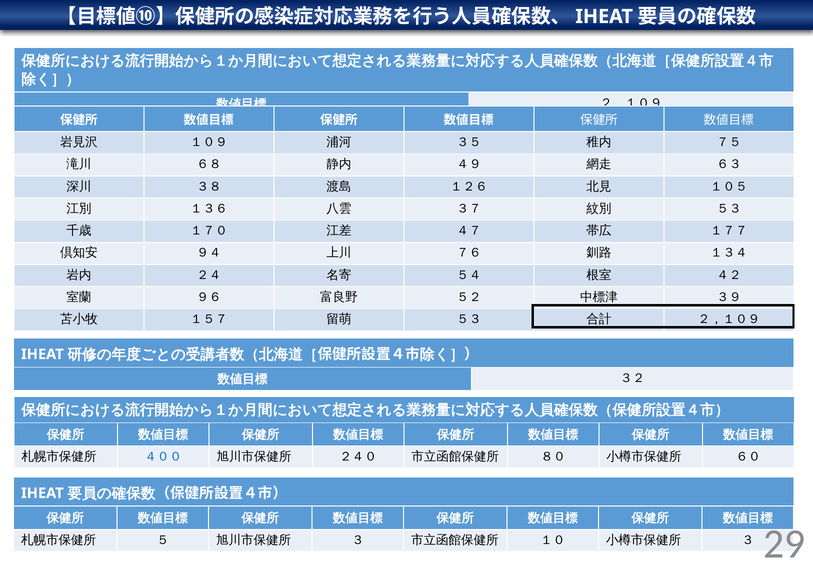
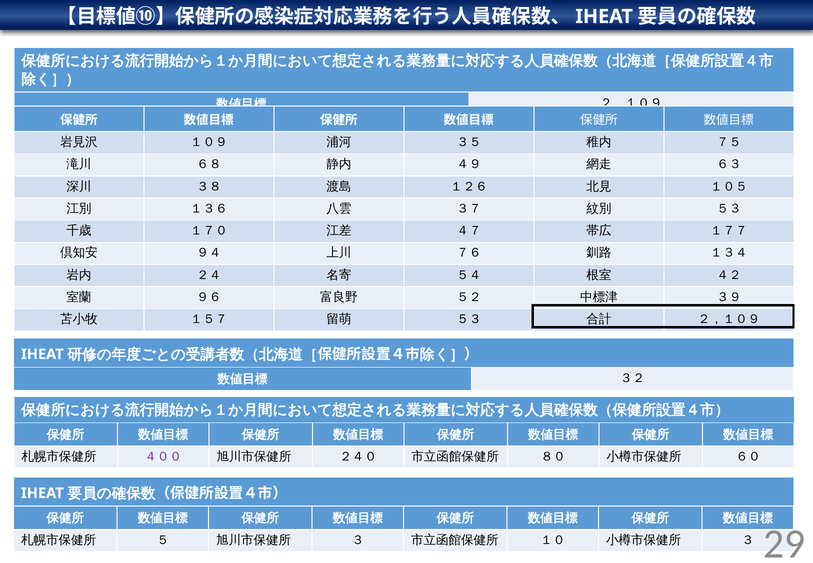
４００ colour: blue -> purple
